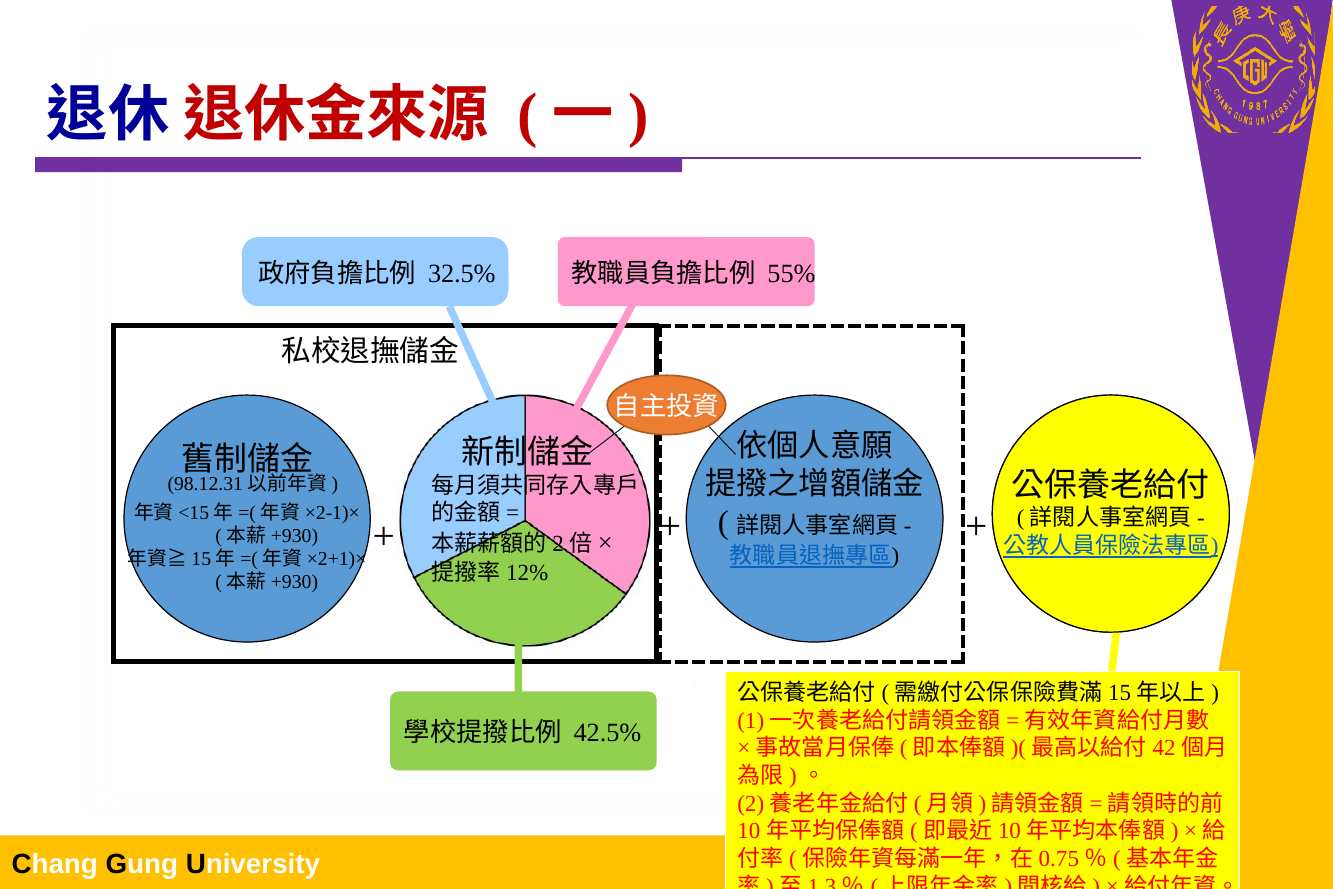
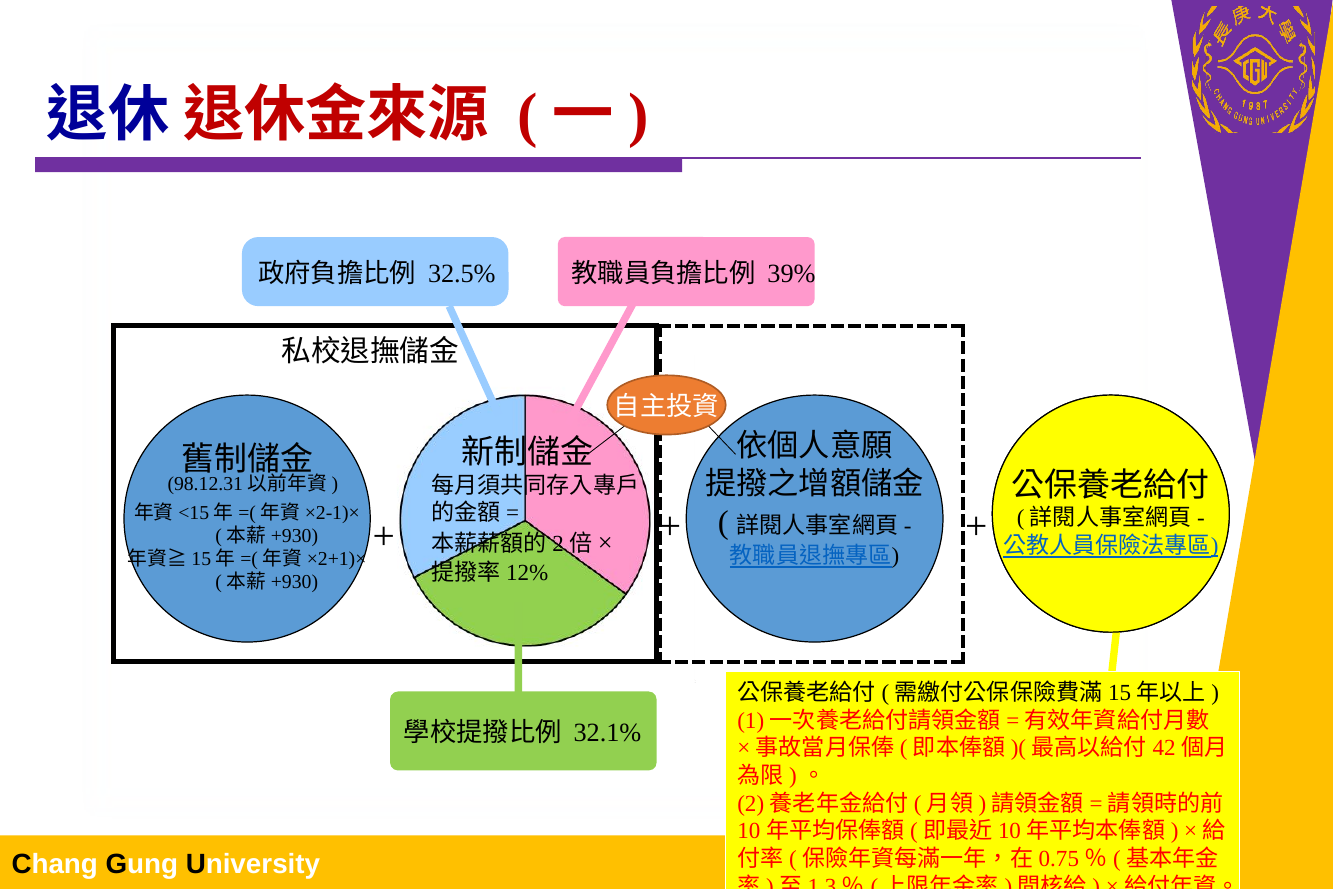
55%: 55% -> 39%
42.5%: 42.5% -> 32.1%
